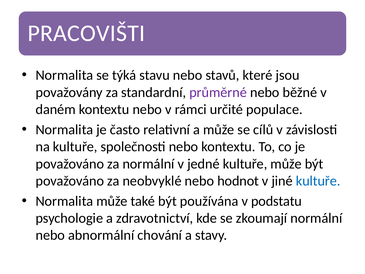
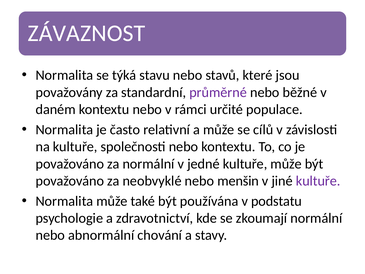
PRACOVIŠTI: PRACOVIŠTI -> ZÁVAZNOST
hodnot: hodnot -> menšin
kultuře at (318, 181) colour: blue -> purple
